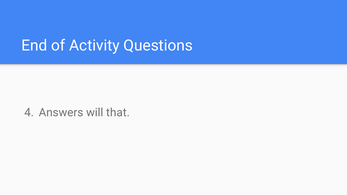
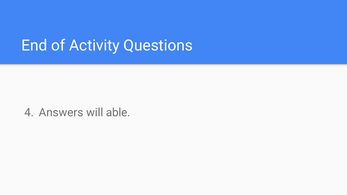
that: that -> able
